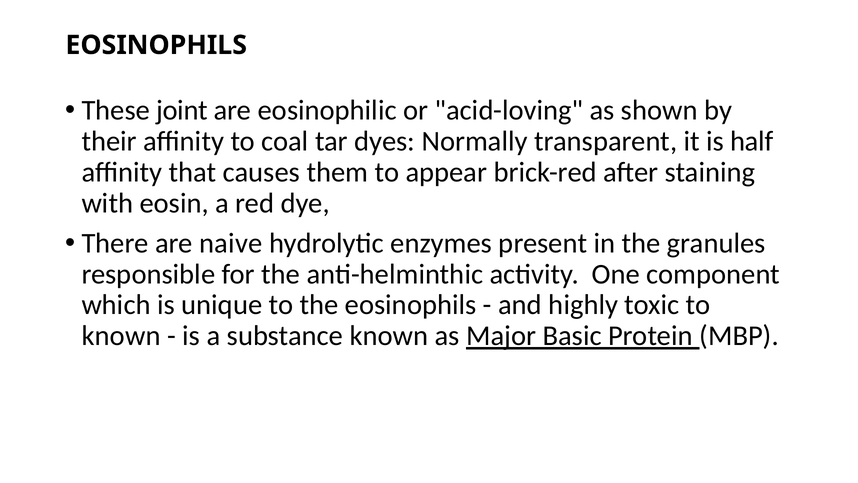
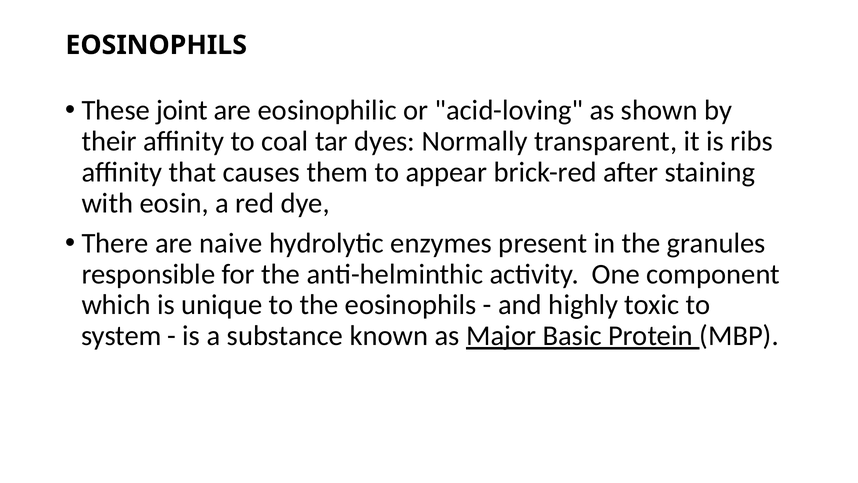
half: half -> ribs
known at (121, 336): known -> system
